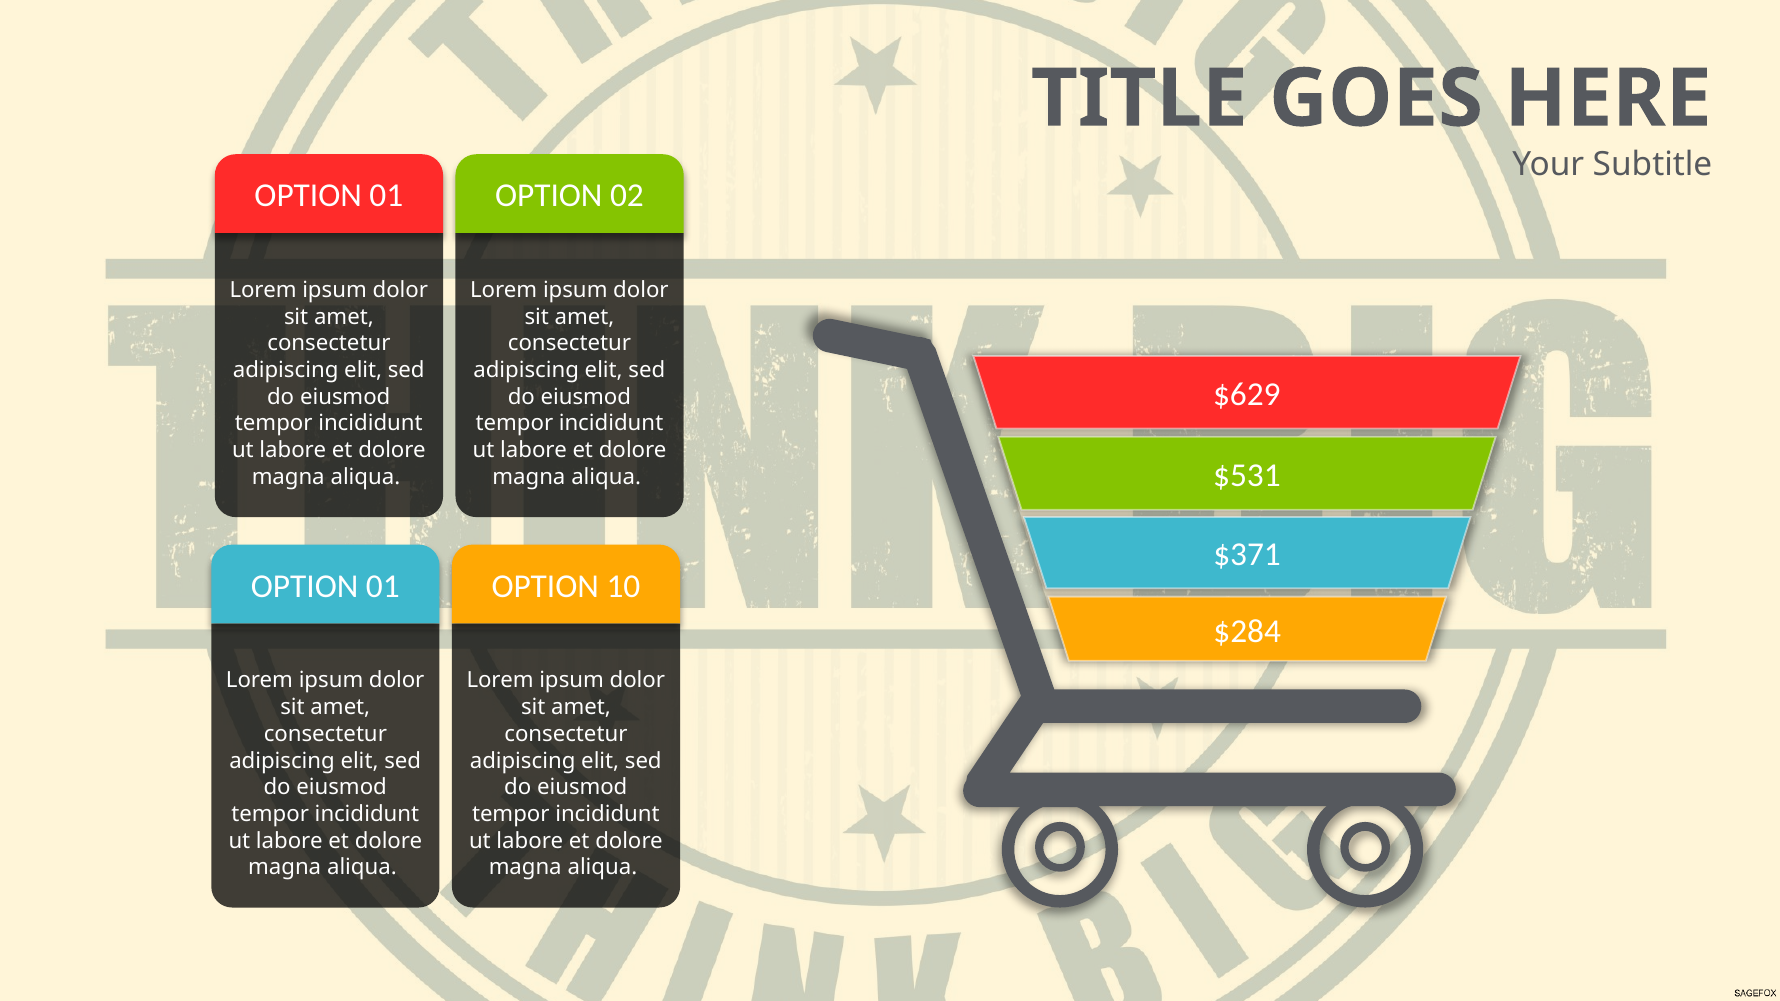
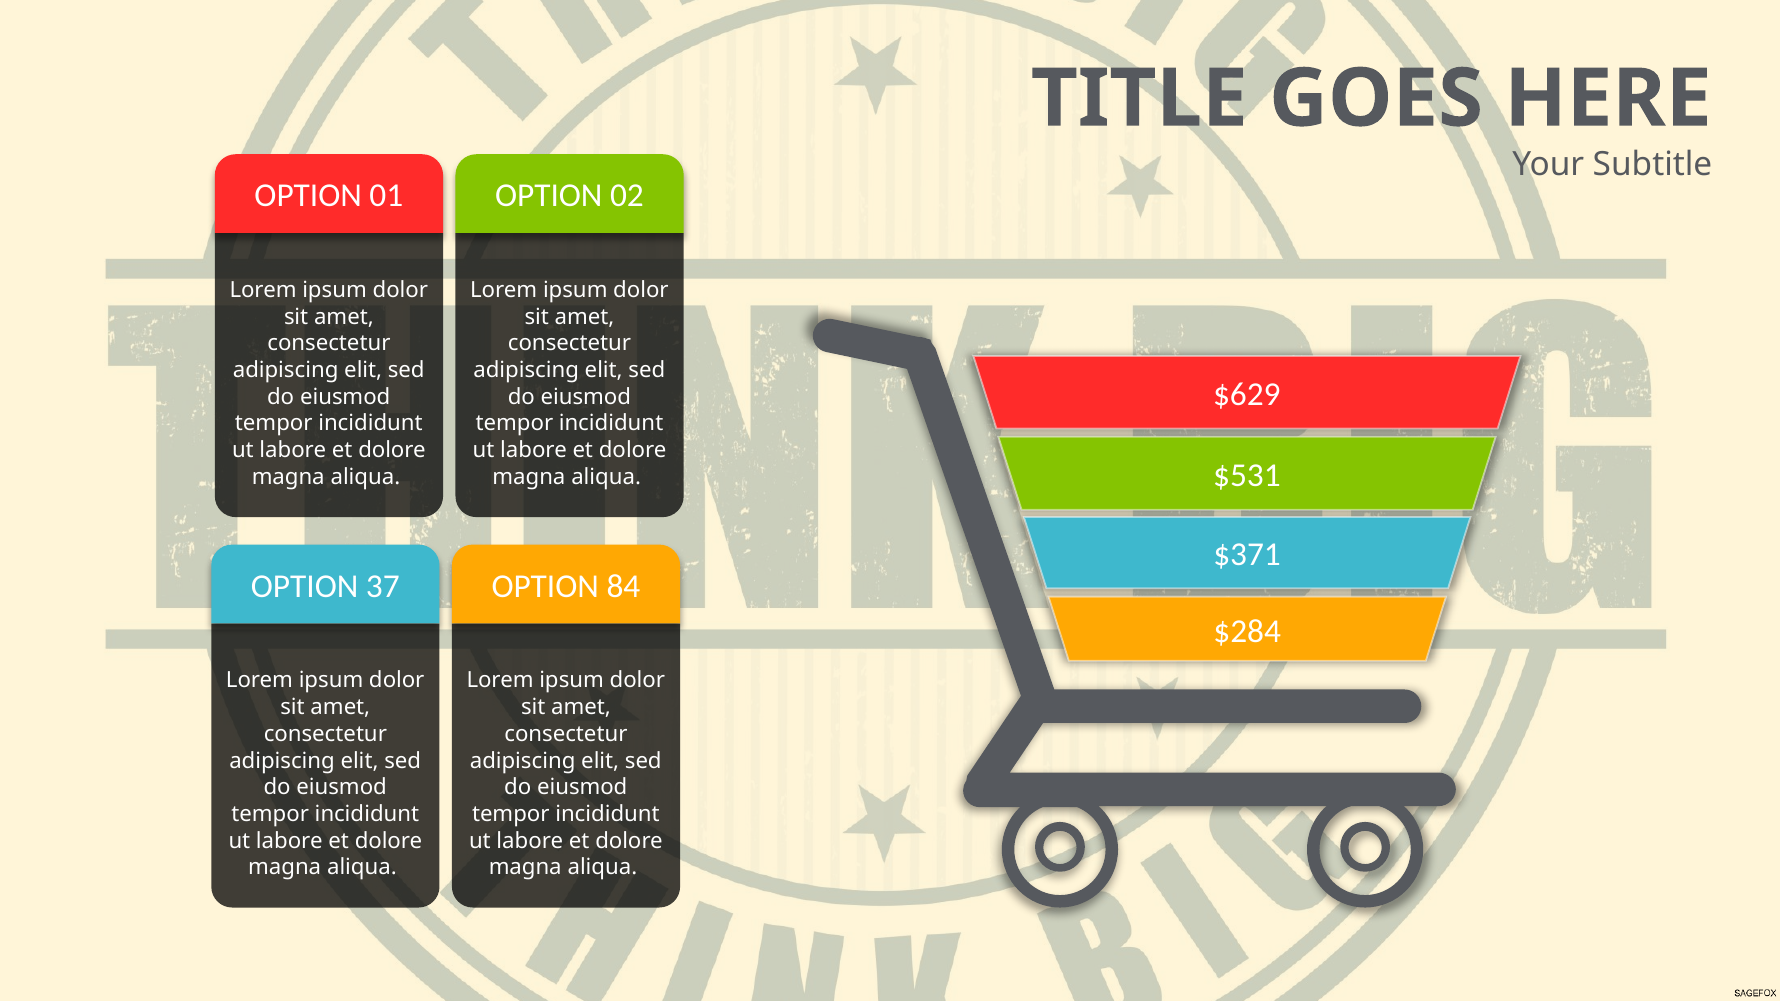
01 at (383, 586): 01 -> 37
10: 10 -> 84
